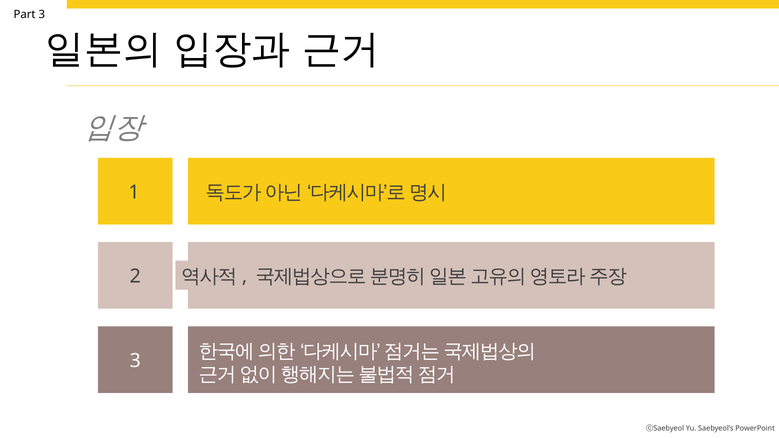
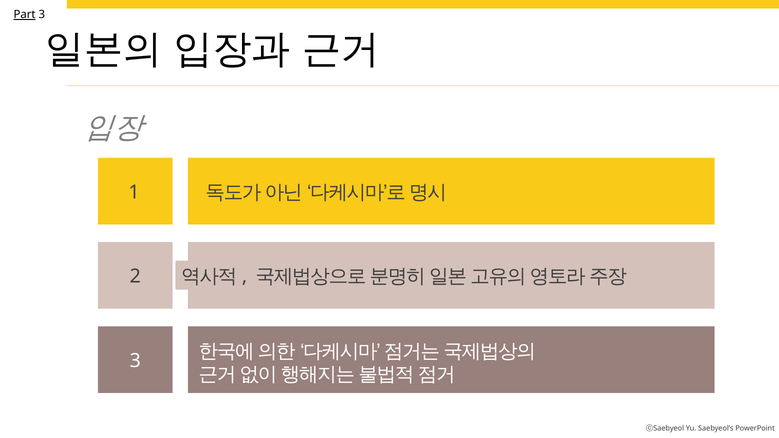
Part underline: none -> present
